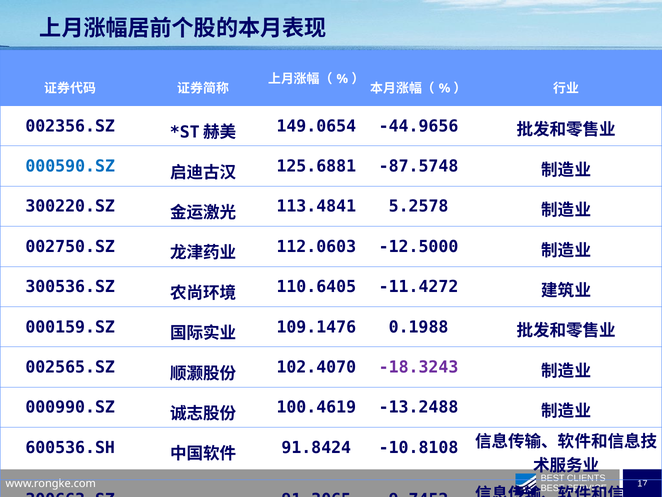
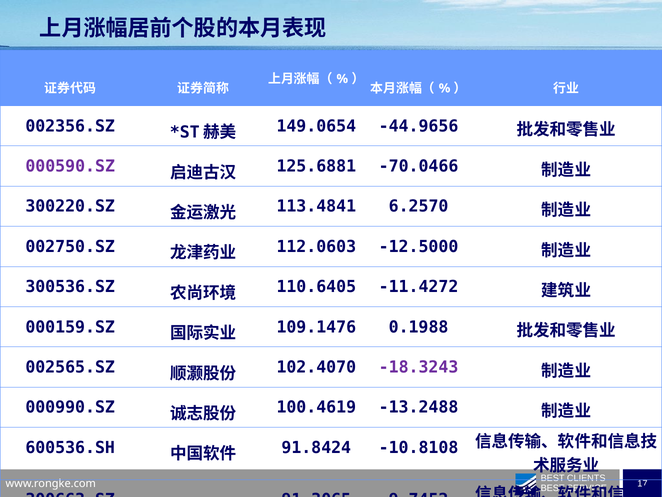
000590.SZ colour: blue -> purple
-87.5748: -87.5748 -> -70.0466
5.2578: 5.2578 -> 6.2570
